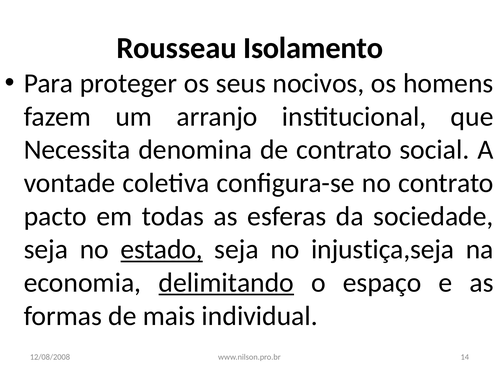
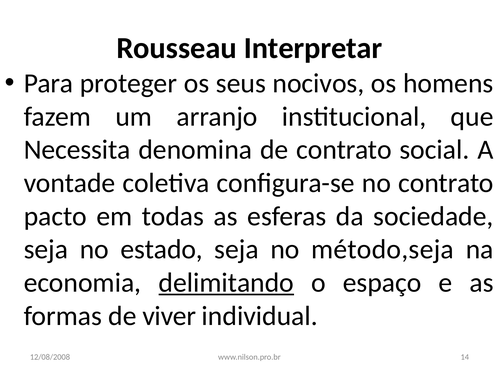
Isolamento: Isolamento -> Interpretar
estado underline: present -> none
injustiça,seja: injustiça,seja -> método,seja
mais: mais -> viver
